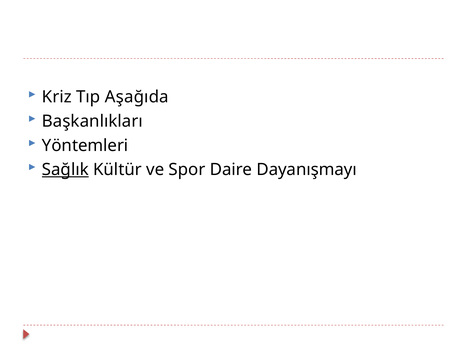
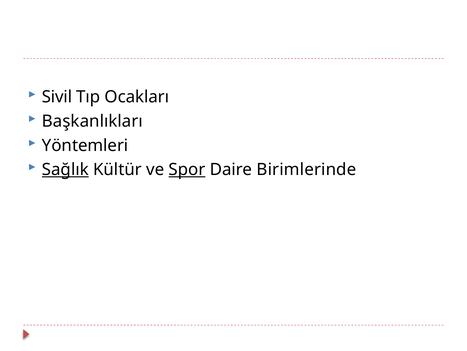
Kriz: Kriz -> Sivil
Aşağıda: Aşağıda -> Ocakları
Spor underline: none -> present
Dayanışmayı: Dayanışmayı -> Birimlerinde
